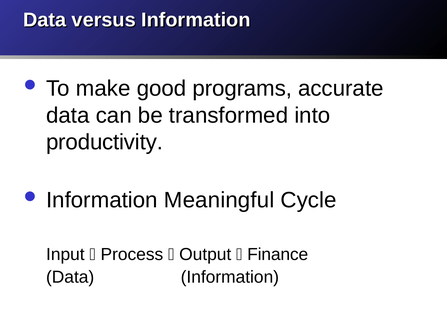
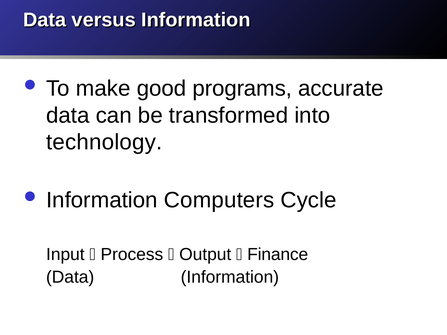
productivity: productivity -> technology
Meaningful: Meaningful -> Computers
